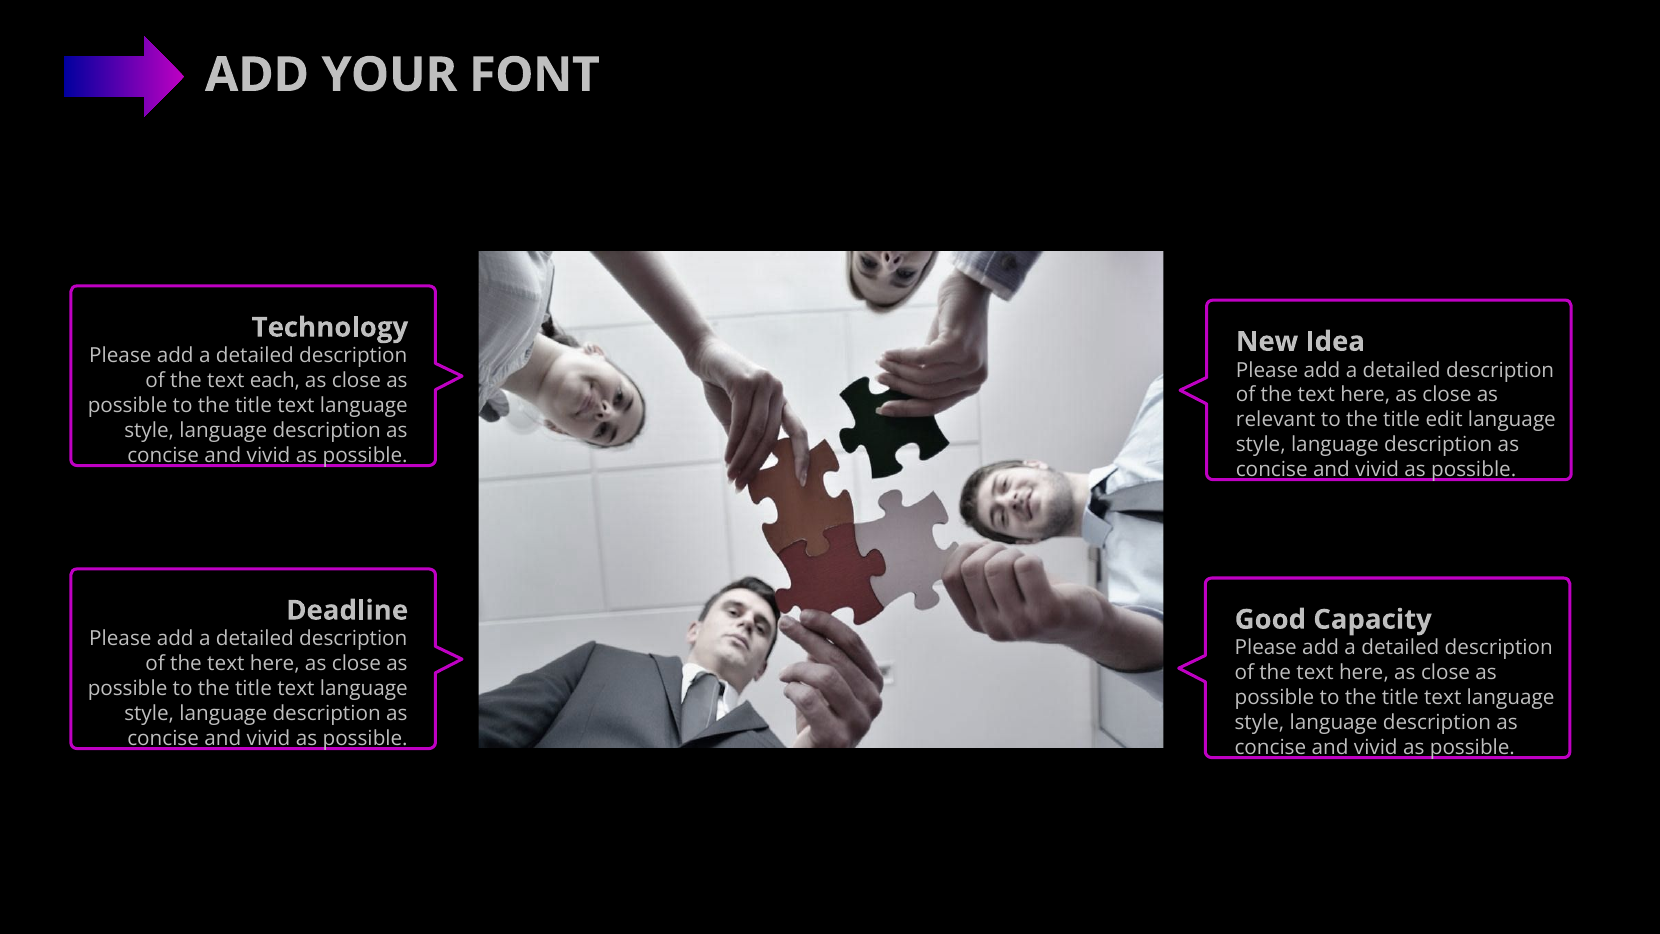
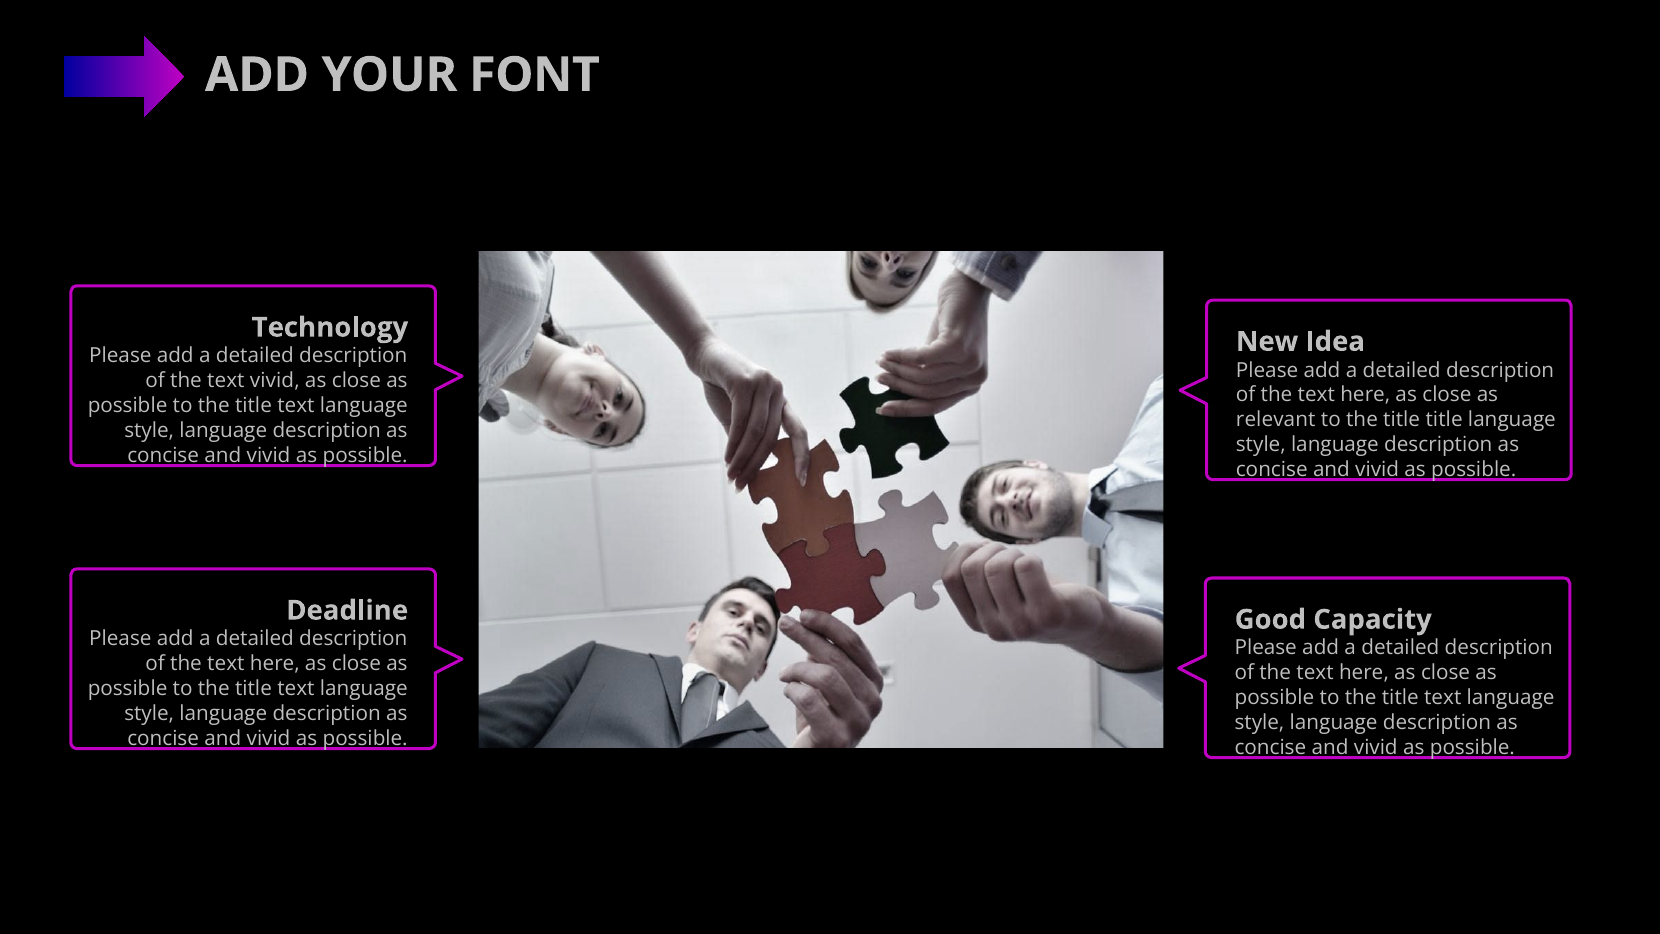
text each: each -> vivid
title edit: edit -> title
